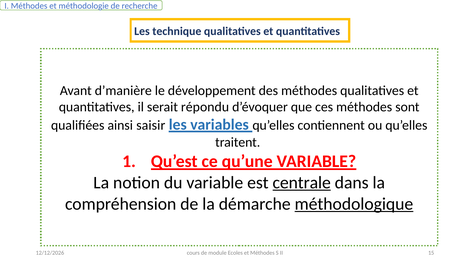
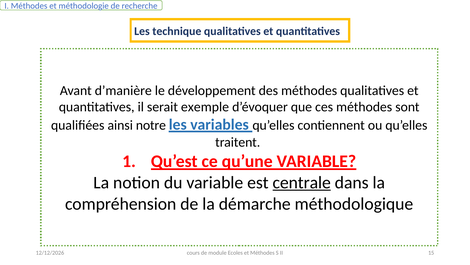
répondu: répondu -> exemple
saisir: saisir -> notre
méthodologique underline: present -> none
